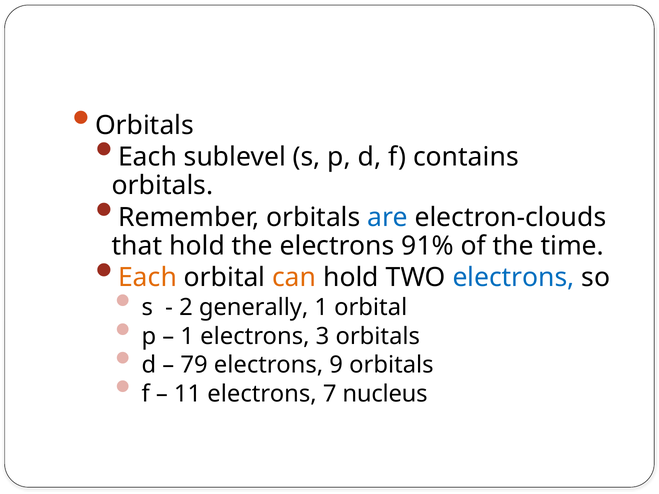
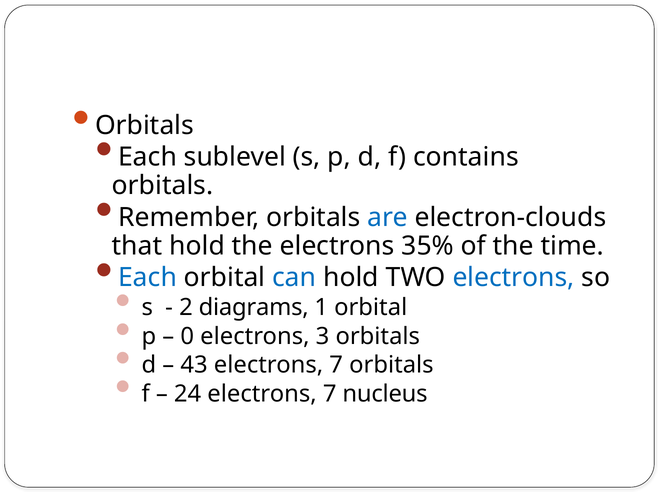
91%: 91% -> 35%
Each at (148, 278) colour: orange -> blue
can colour: orange -> blue
generally: generally -> diagrams
1 at (187, 336): 1 -> 0
79: 79 -> 43
9 at (336, 365): 9 -> 7
11: 11 -> 24
